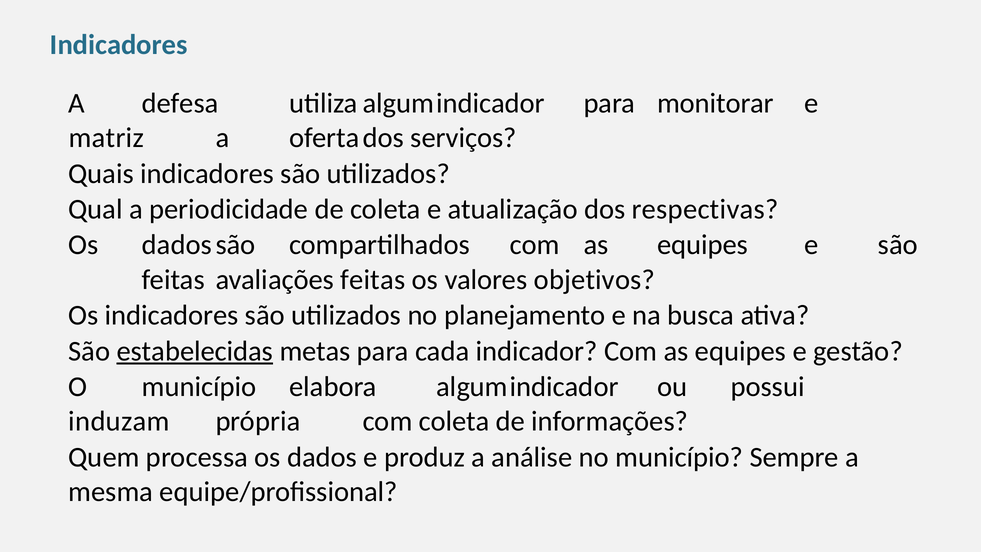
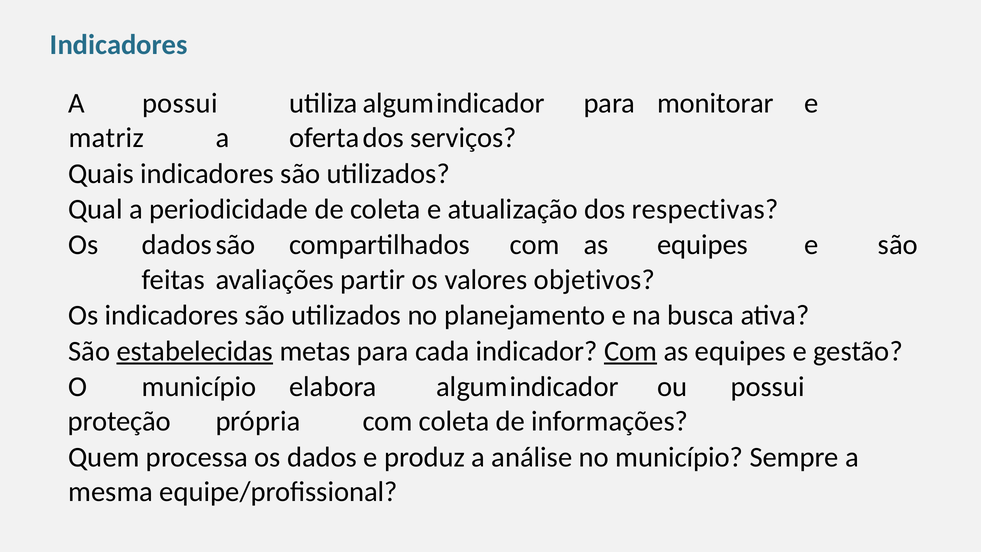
defesa at (180, 103): defesa -> possui
avaliações feitas: feitas -> partir
Com at (631, 351) underline: none -> present
induzam: induzam -> proteção
